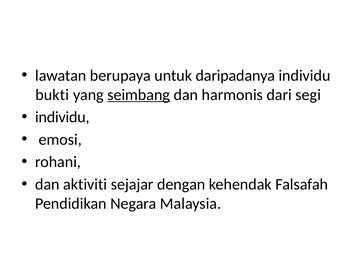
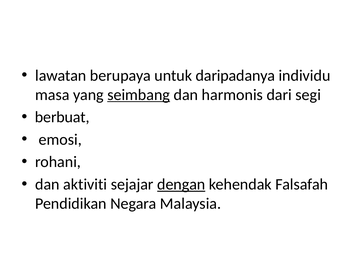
bukti: bukti -> masa
individu at (62, 117): individu -> berbuat
dengan underline: none -> present
